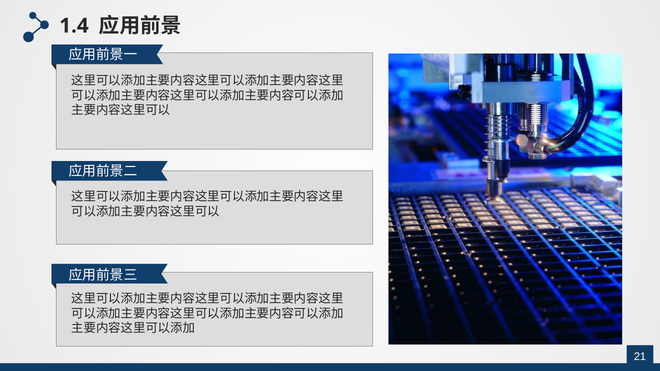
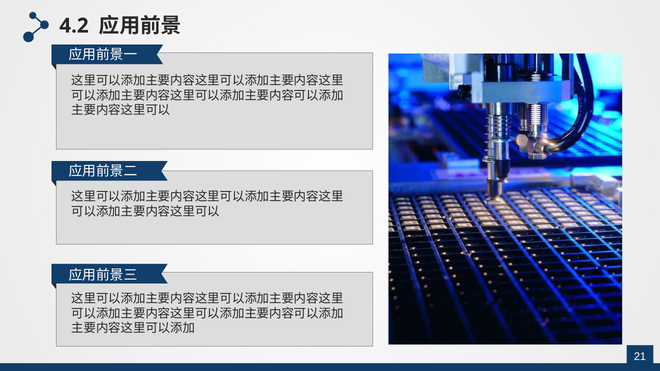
1.4: 1.4 -> 4.2
